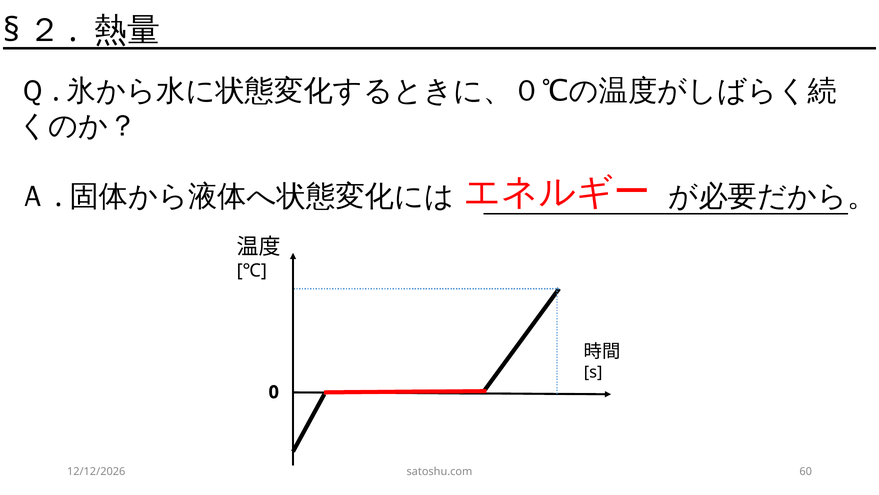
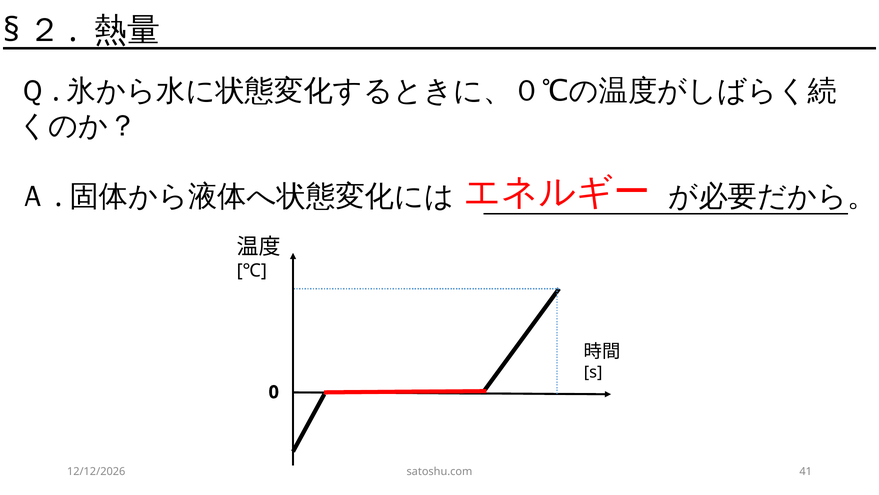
60: 60 -> 41
